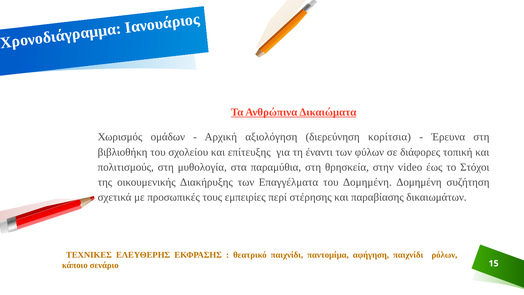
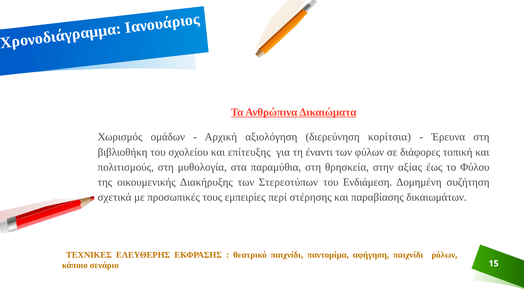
video: video -> αξίας
Στόχοι: Στόχοι -> Φύλου
Επαγγέλματα: Επαγγέλματα -> Στερεοτύπων
του Δομημένη: Δομημένη -> Ενδιάμεση
